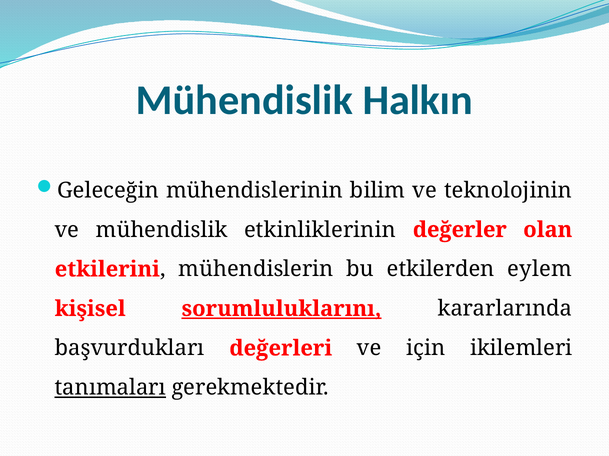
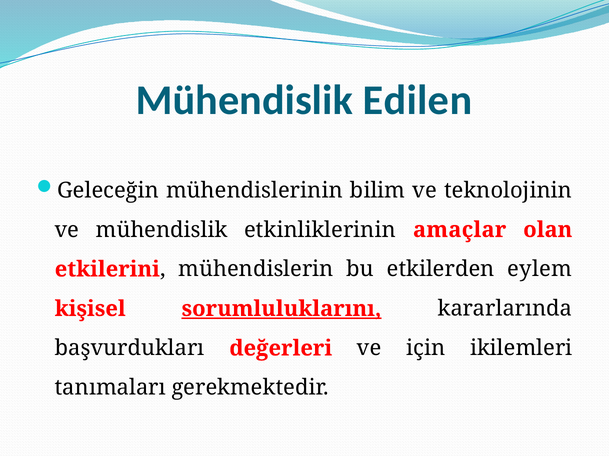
Halkın: Halkın -> Edilen
değerler: değerler -> amaçlar
tanımaları underline: present -> none
